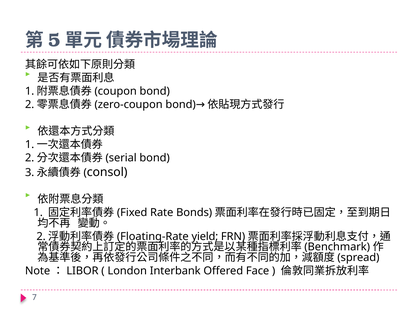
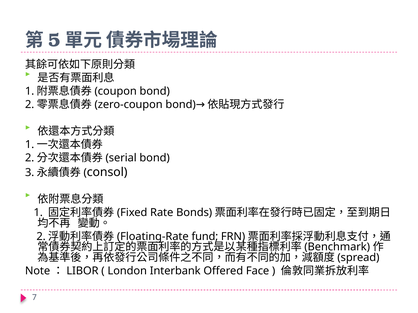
yield: yield -> fund
